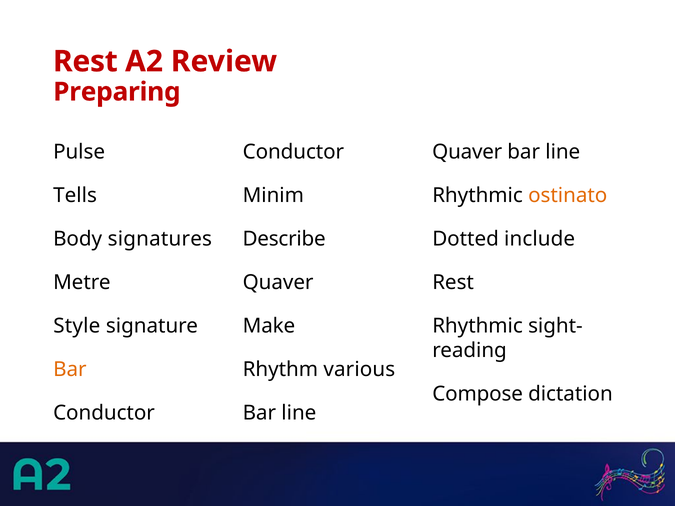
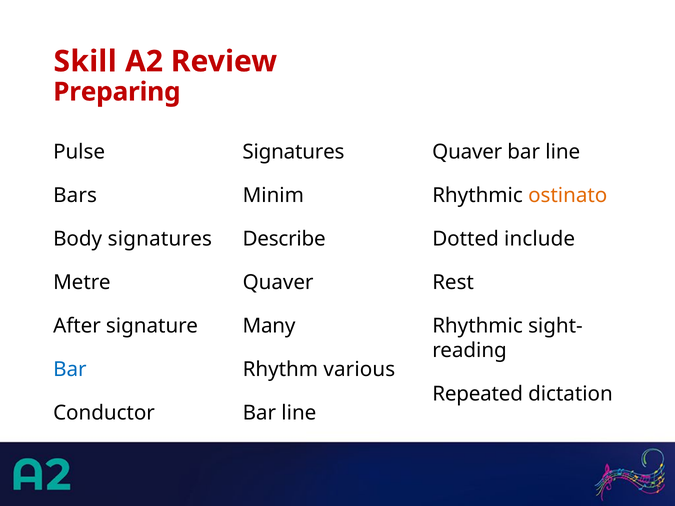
Rest at (85, 62): Rest -> Skill
Conductor at (293, 152): Conductor -> Signatures
Tells: Tells -> Bars
Style: Style -> After
Make: Make -> Many
Bar at (70, 369) colour: orange -> blue
Compose: Compose -> Repeated
